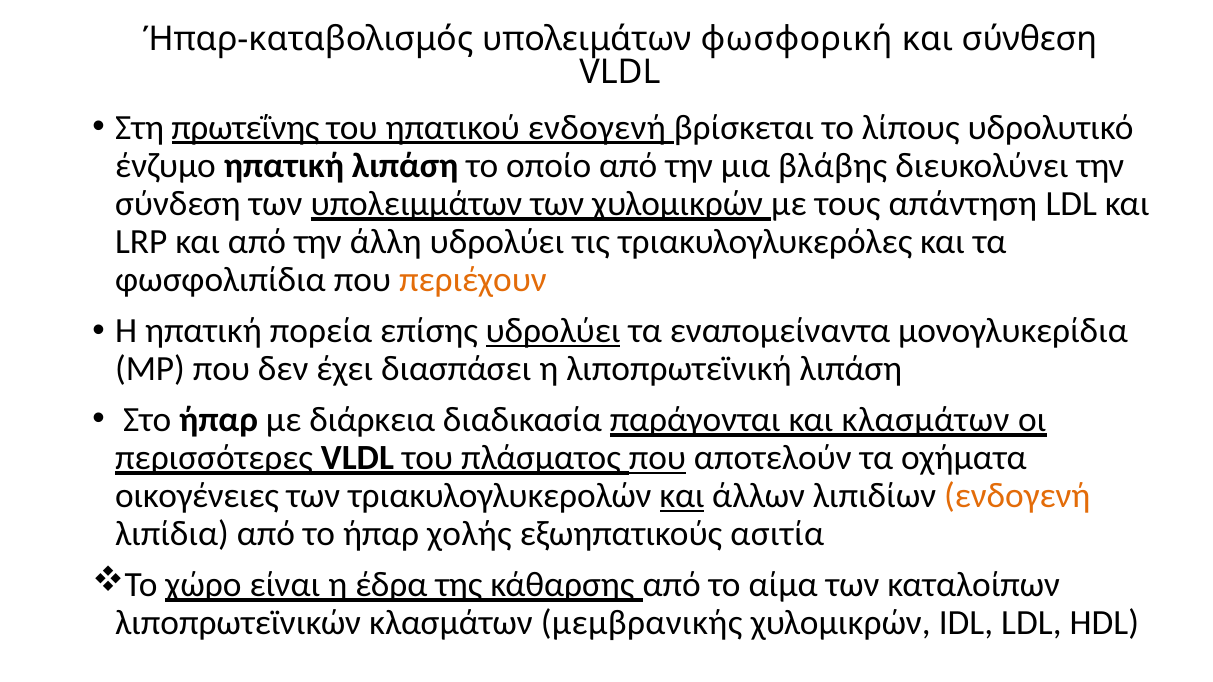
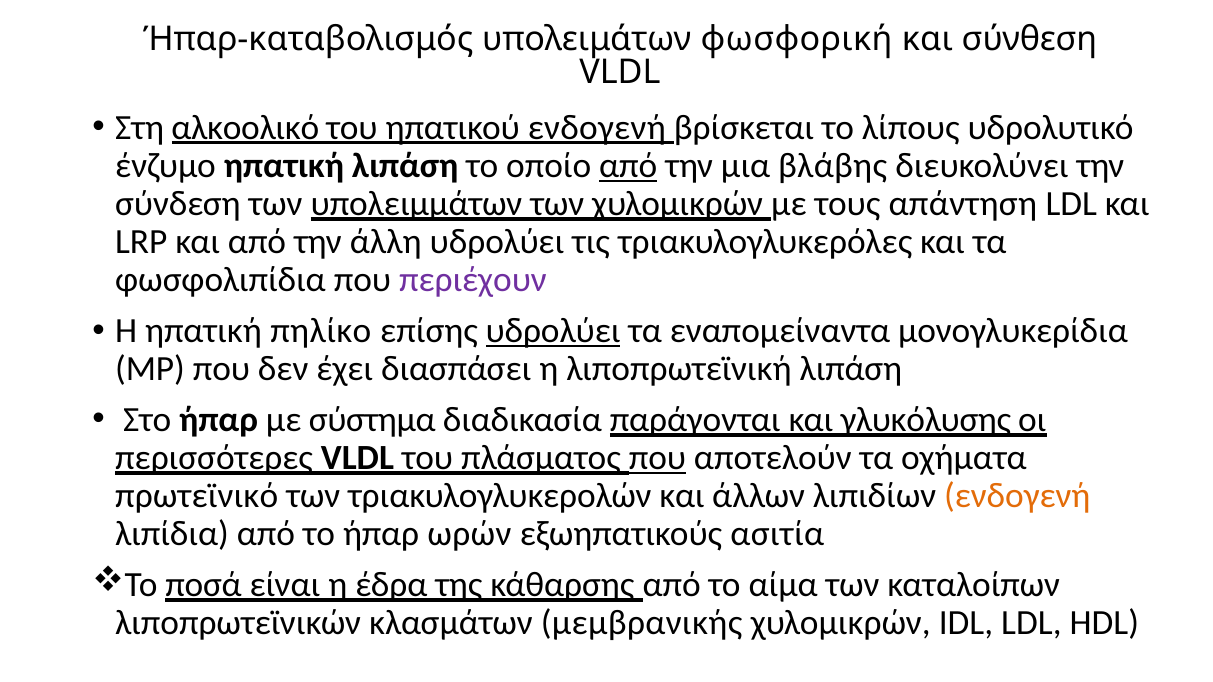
πρωτεΐνης: πρωτεΐνης -> αλκοολικό
από at (628, 166) underline: none -> present
περιέχουν colour: orange -> purple
πορεία: πορεία -> πηλίκο
διάρκεια: διάρκεια -> σύστημα
και κλασμάτων: κλασμάτων -> γλυκόλυσης
οικογένειες: οικογένειες -> πρωτεϊνικό
και at (682, 496) underline: present -> none
χολής: χολής -> ωρών
χώρο: χώρο -> ποσά
